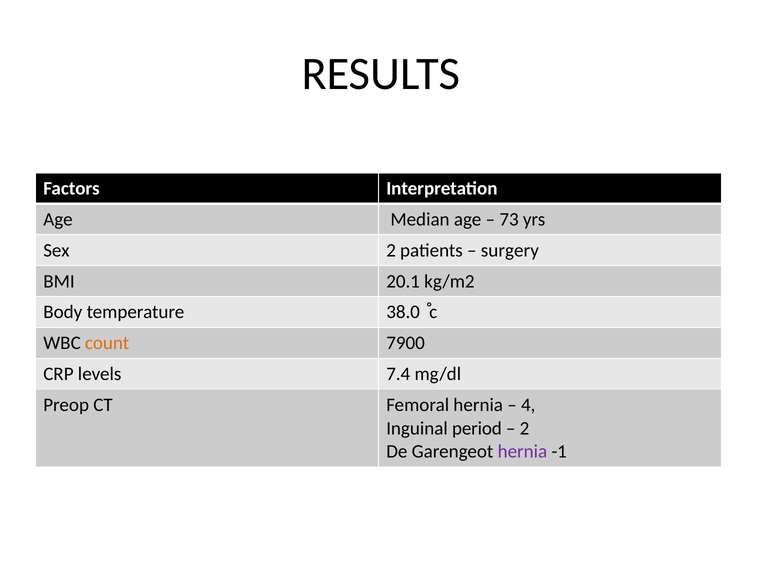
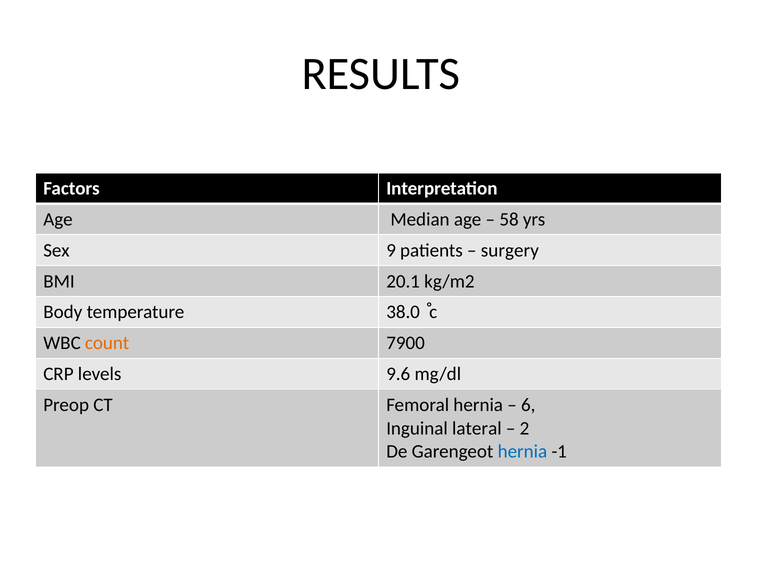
73: 73 -> 58
Sex 2: 2 -> 9
7.4: 7.4 -> 9.6
4: 4 -> 6
period: period -> lateral
hernia at (522, 451) colour: purple -> blue
